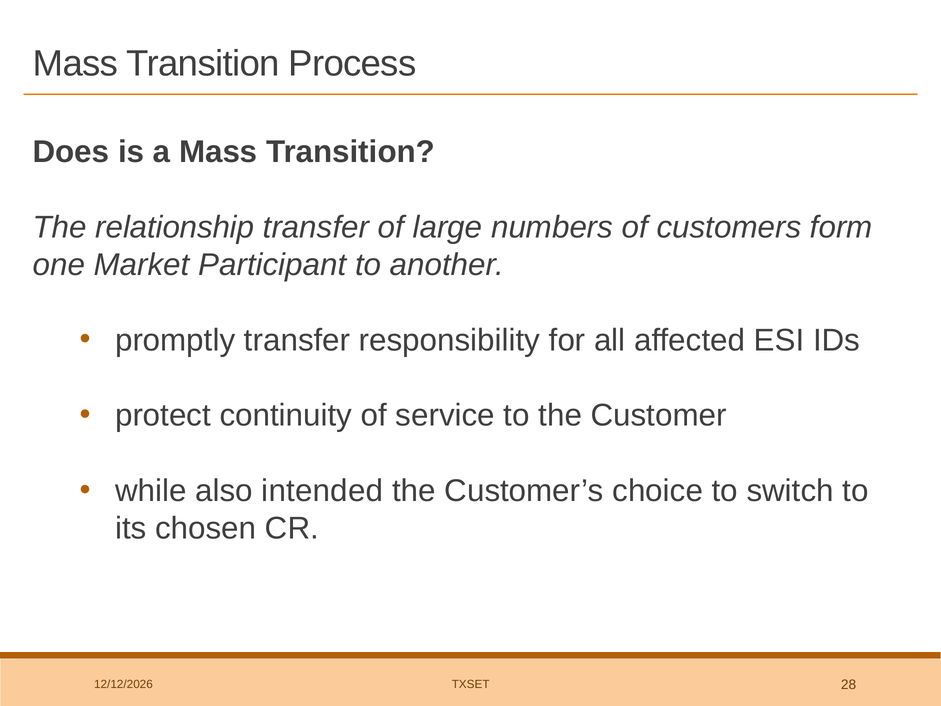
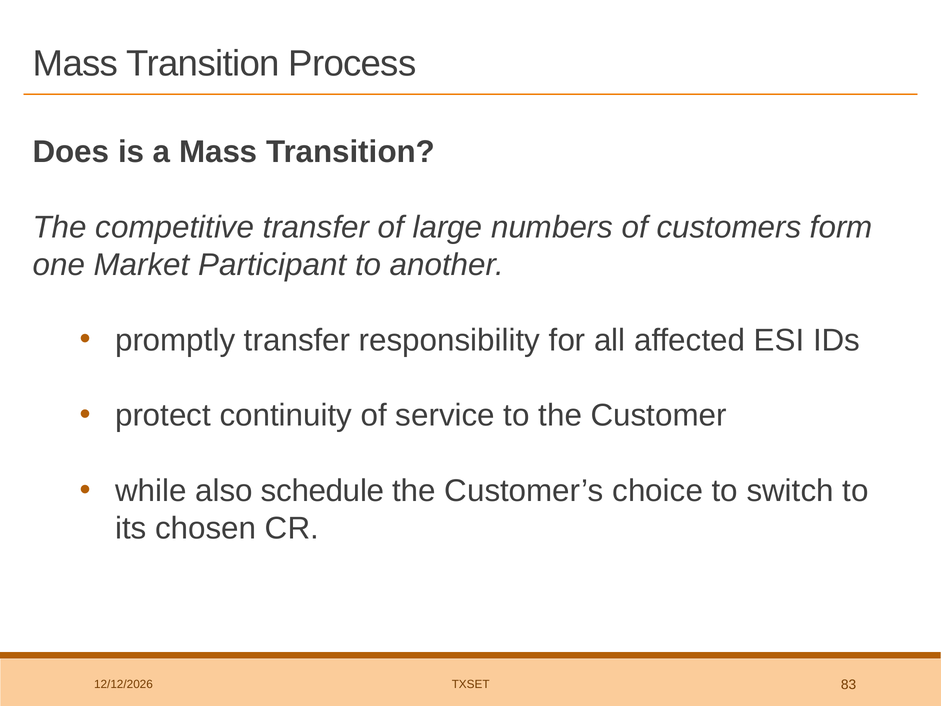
relationship: relationship -> competitive
intended: intended -> schedule
28: 28 -> 83
